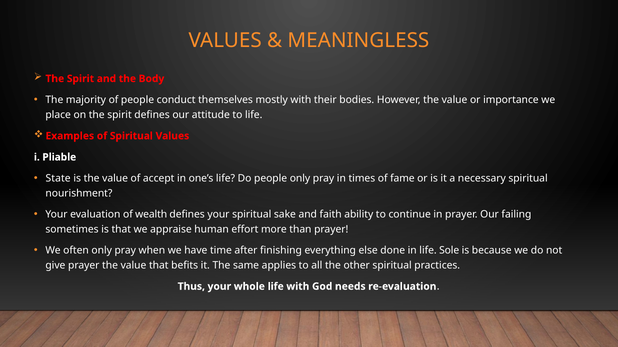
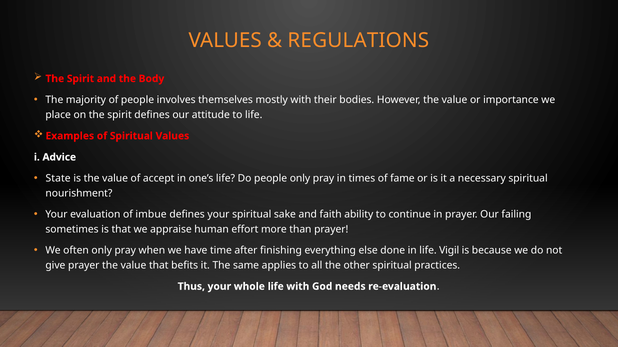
MEANINGLESS: MEANINGLESS -> REGULATIONS
conduct: conduct -> involves
Pliable: Pliable -> Advice
wealth: wealth -> imbue
Sole: Sole -> Vigil
